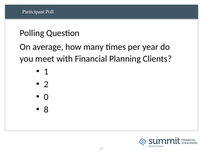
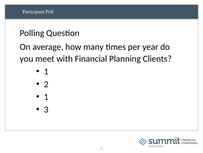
0 at (46, 96): 0 -> 1
8: 8 -> 3
